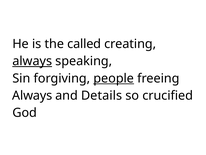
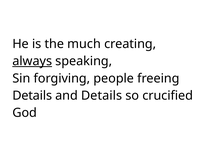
called: called -> much
people underline: present -> none
Always at (32, 95): Always -> Details
